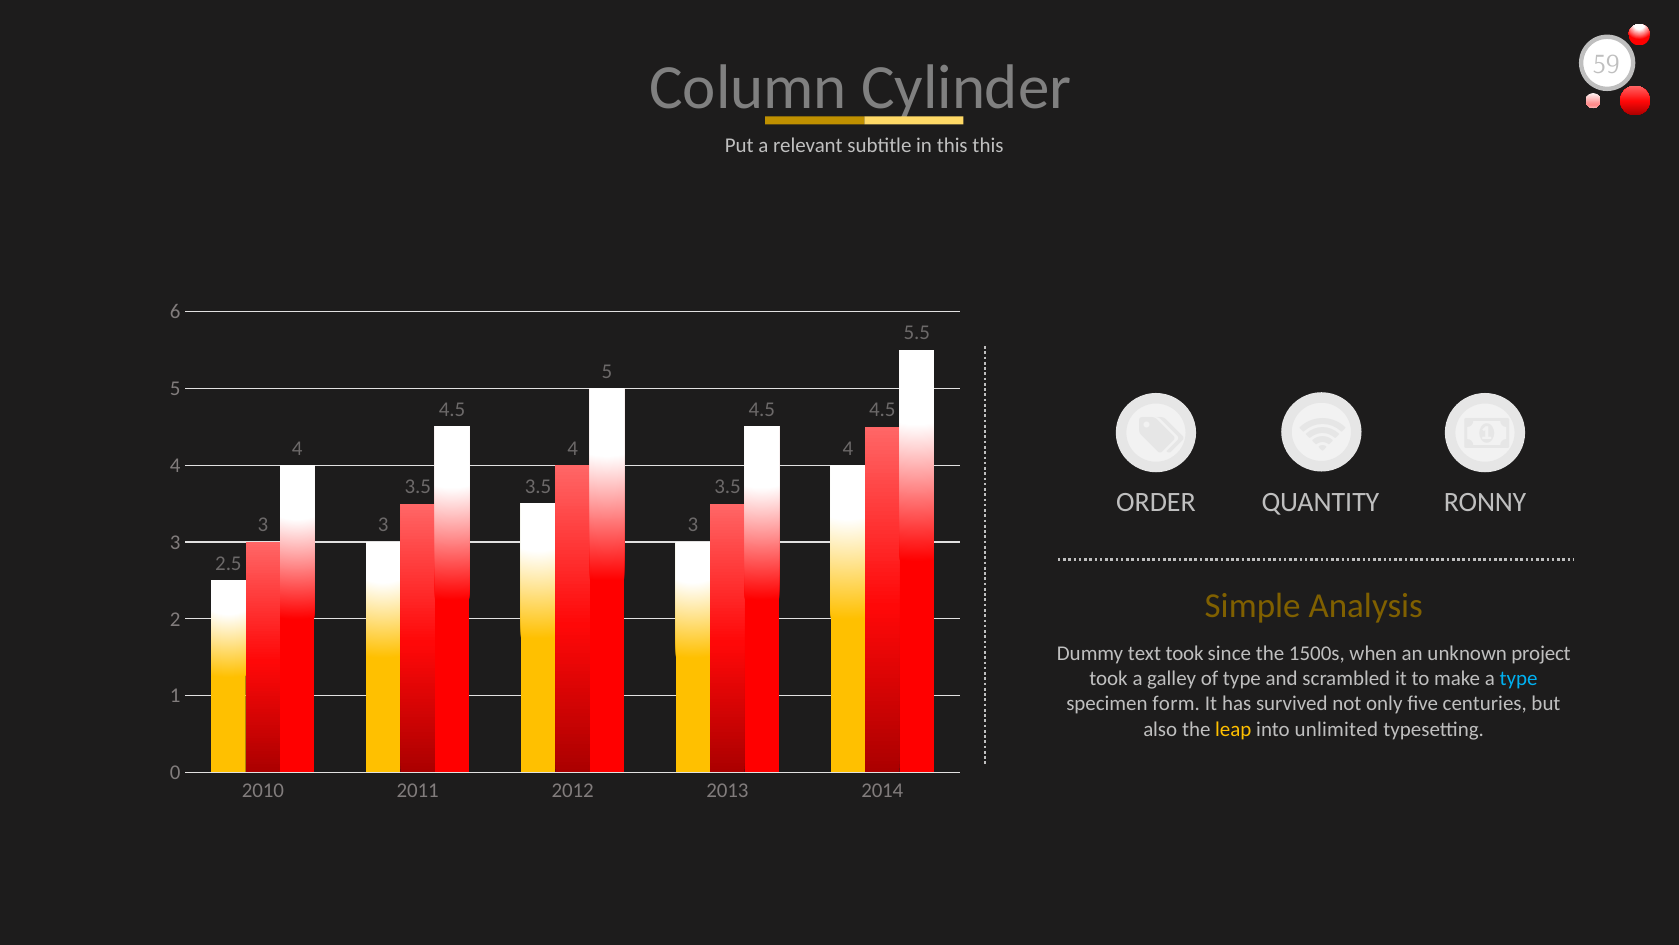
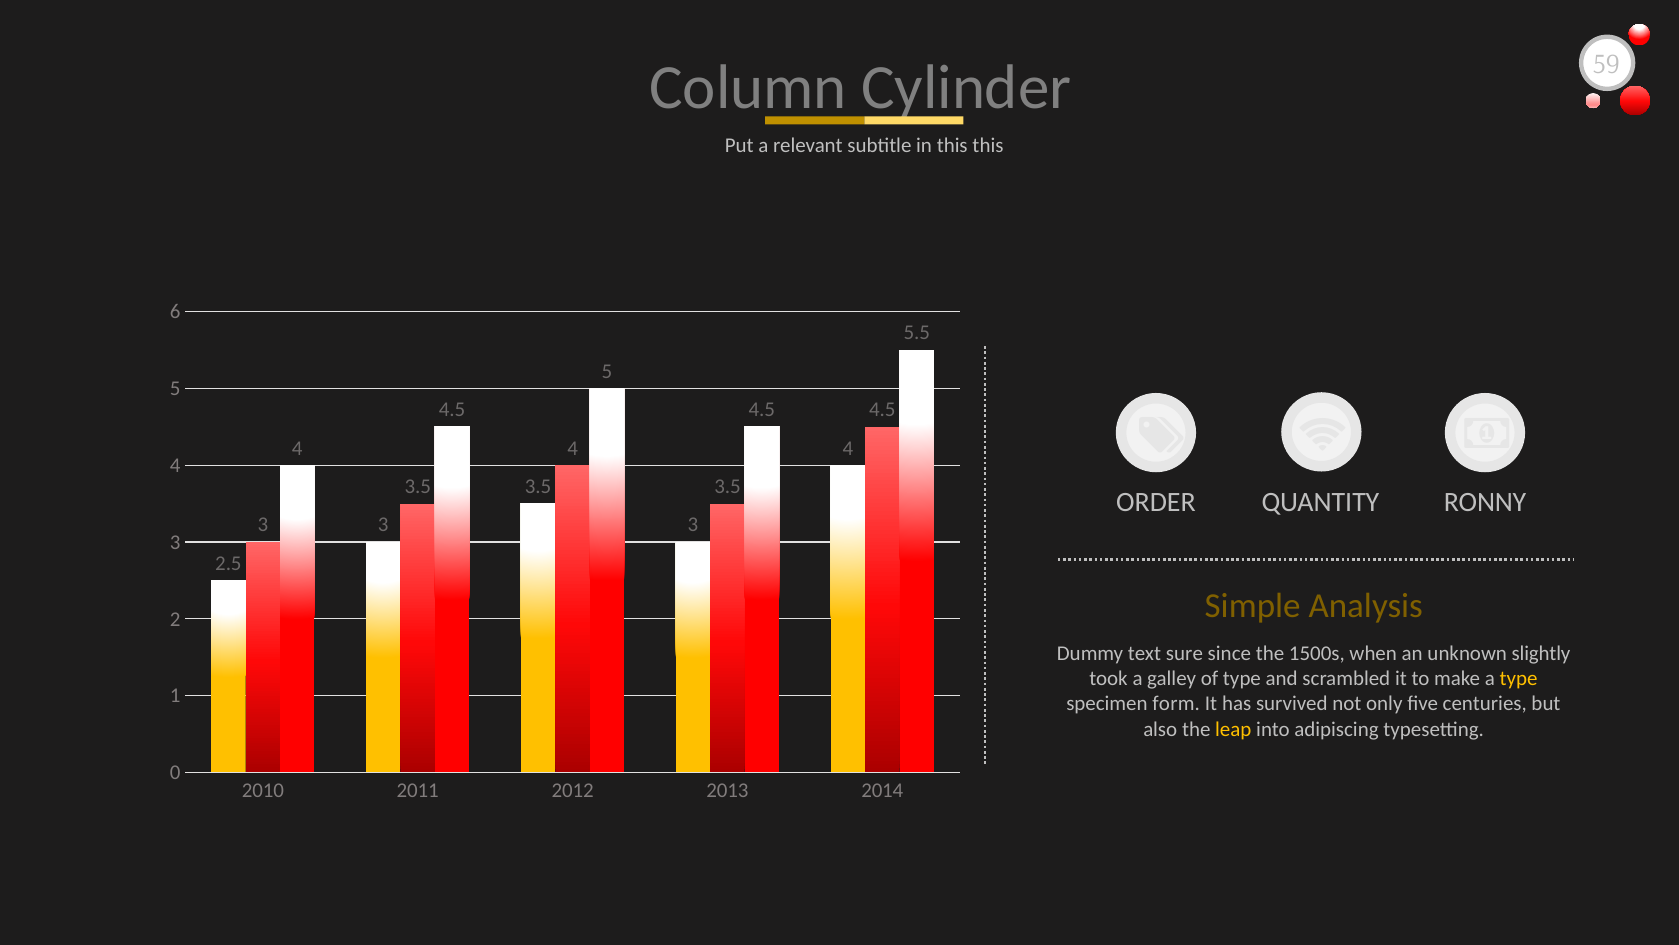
text took: took -> sure
project: project -> slightly
type at (1519, 678) colour: light blue -> yellow
unlimited: unlimited -> adipiscing
